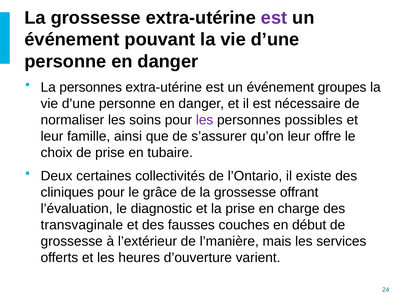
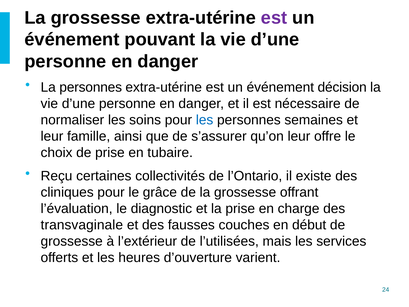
groupes: groupes -> décision
les at (205, 120) colour: purple -> blue
possibles: possibles -> semaines
Deux: Deux -> Reçu
l’manière: l’manière -> l’utilisées
